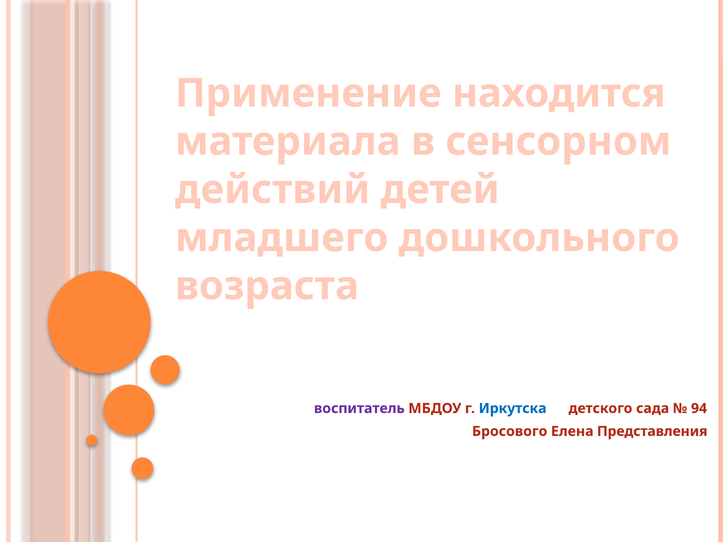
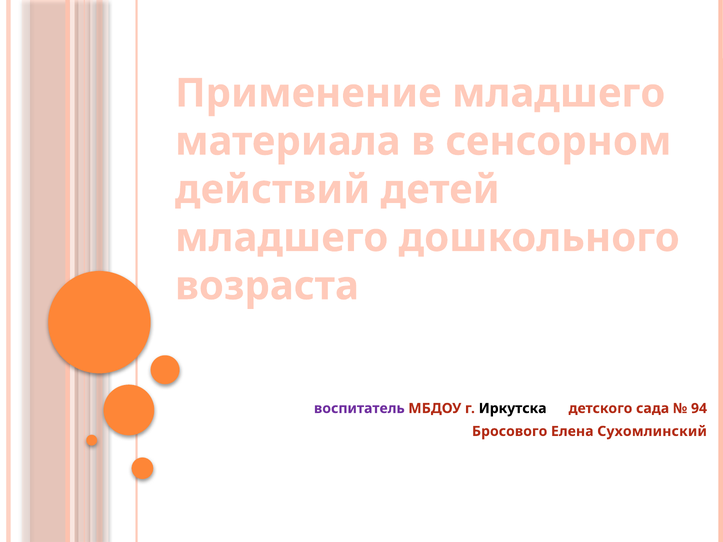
Применение находится: находится -> младшего
Иркутска colour: blue -> black
Представления: Представления -> Сухомлинский
